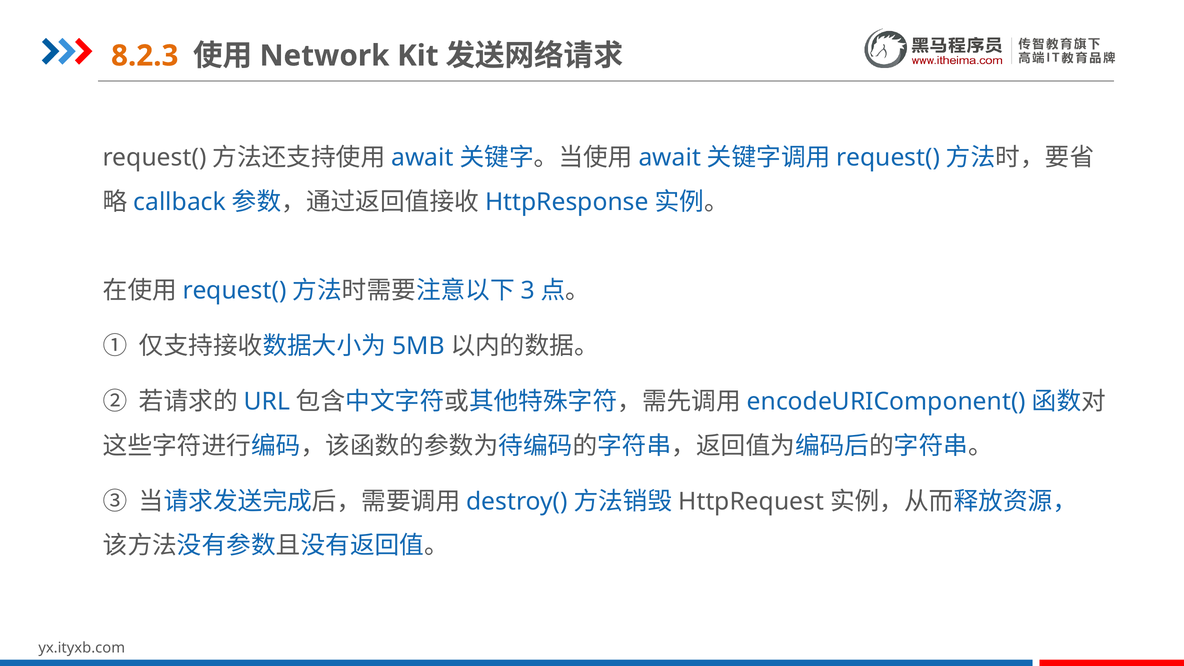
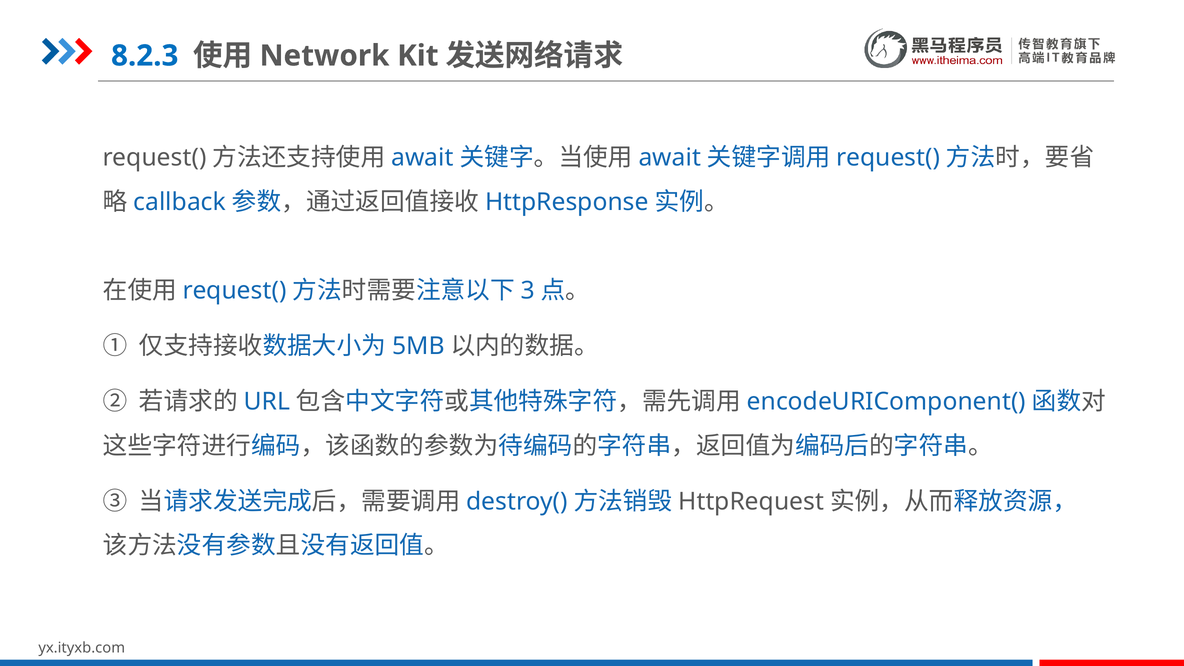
8.2.3 colour: orange -> blue
